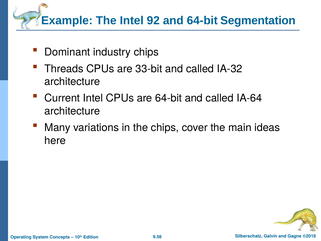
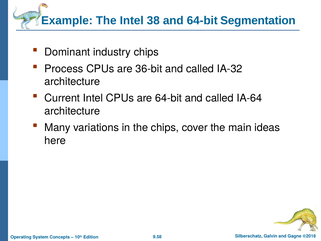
92: 92 -> 38
Threads: Threads -> Process
33-bit: 33-bit -> 36-bit
